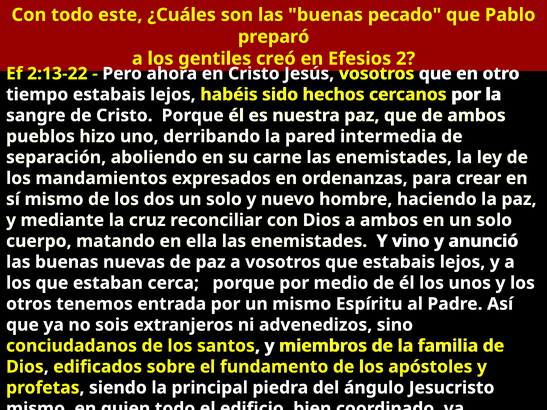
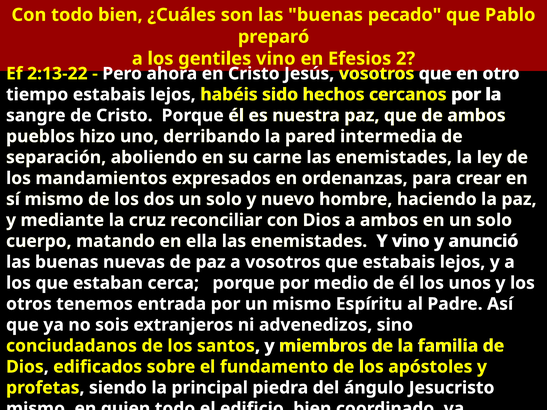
todo este: este -> bien
gentiles creó: creó -> vino
